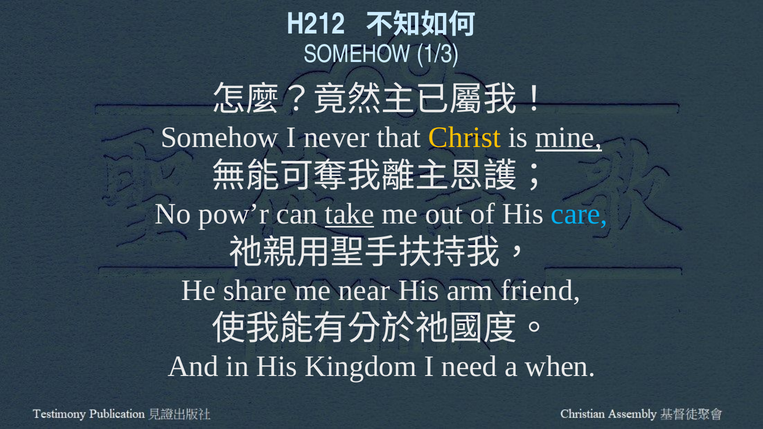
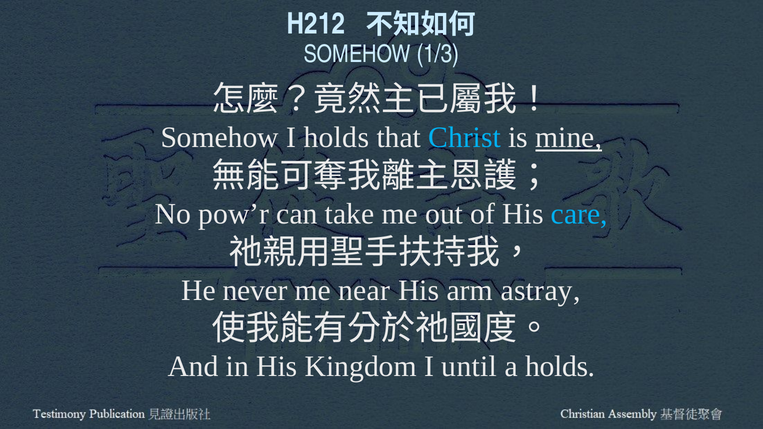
I never: never -> holds
Christ colour: yellow -> light blue
take underline: present -> none
share: share -> never
friend: friend -> astray
need: need -> until
a when: when -> holds
